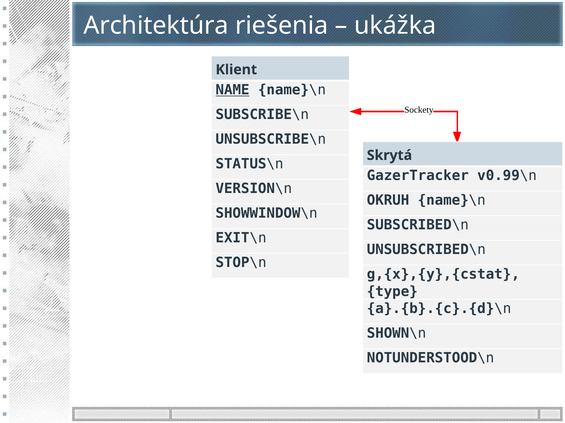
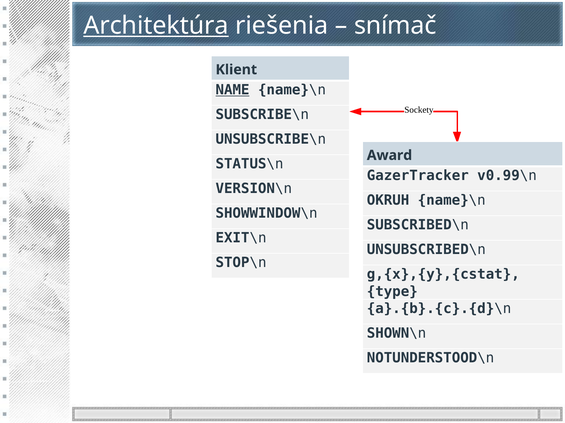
Architektúra underline: none -> present
ukážka: ukážka -> snímač
Skrytá: Skrytá -> Award
